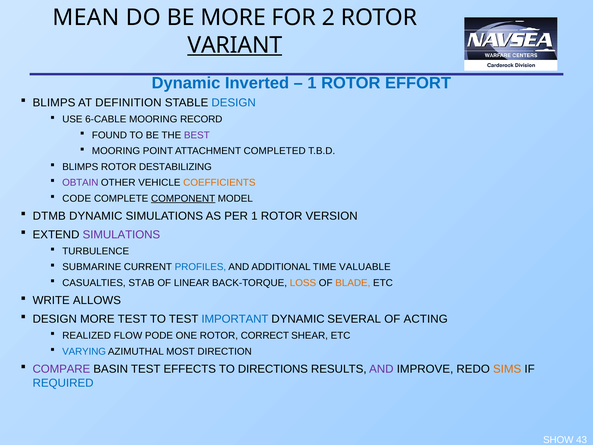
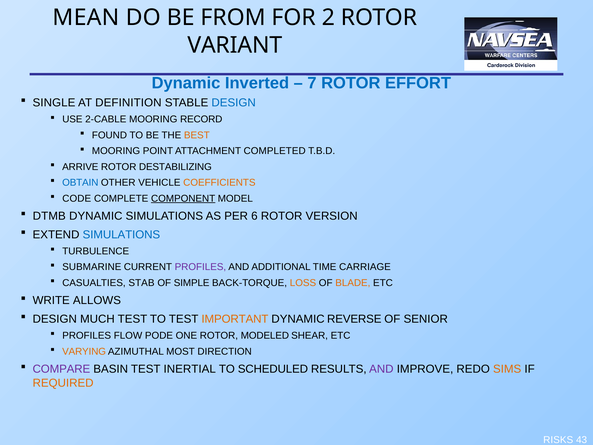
BE MORE: MORE -> FROM
VARIANT underline: present -> none
1 at (312, 83): 1 -> 7
BLIMPS at (54, 103): BLIMPS -> SINGLE
6-CABLE: 6-CABLE -> 2-CABLE
BEST colour: purple -> orange
BLIMPS at (80, 167): BLIMPS -> ARRIVE
OBTAIN colour: purple -> blue
PER 1: 1 -> 6
SIMULATIONS at (121, 234) colour: purple -> blue
PROFILES at (200, 267) colour: blue -> purple
VALUABLE: VALUABLE -> CARRIAGE
LINEAR: LINEAR -> SIMPLE
DESIGN MORE: MORE -> MUCH
IMPORTANT colour: blue -> orange
SEVERAL: SEVERAL -> REVERSE
ACTING: ACTING -> SENIOR
REALIZED at (87, 335): REALIZED -> PROFILES
CORRECT: CORRECT -> MODELED
VARYING colour: blue -> orange
EFFECTS: EFFECTS -> INERTIAL
DIRECTIONS: DIRECTIONS -> SCHEDULED
REQUIRED colour: blue -> orange
SHOW: SHOW -> RISKS
